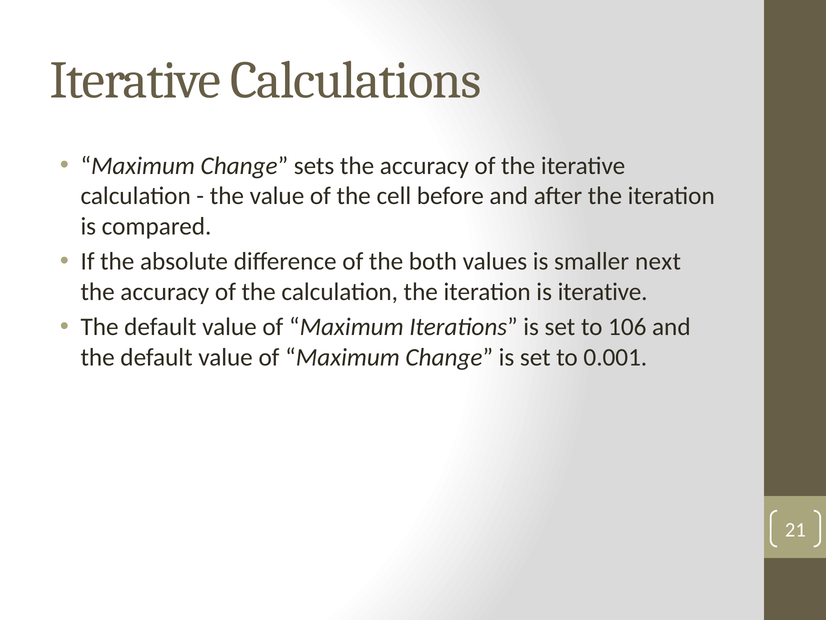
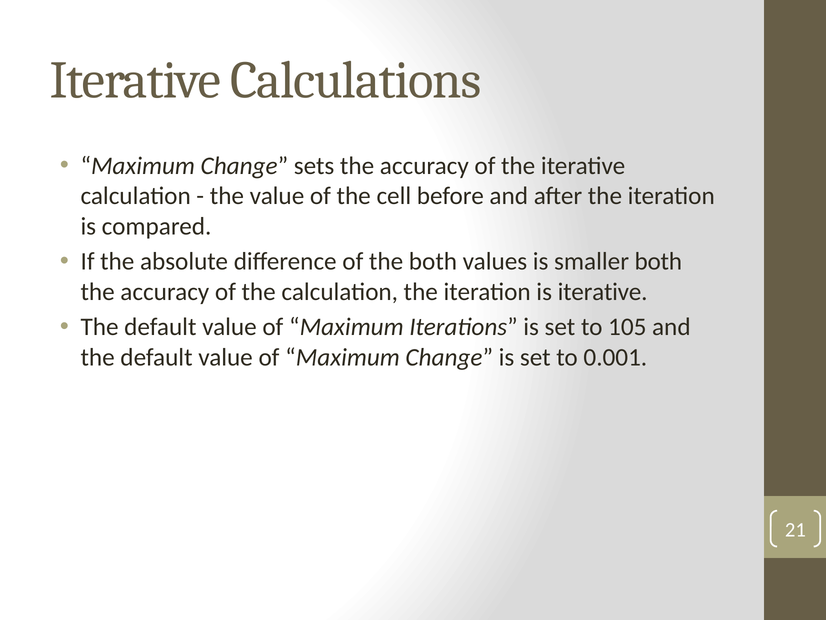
smaller next: next -> both
106: 106 -> 105
